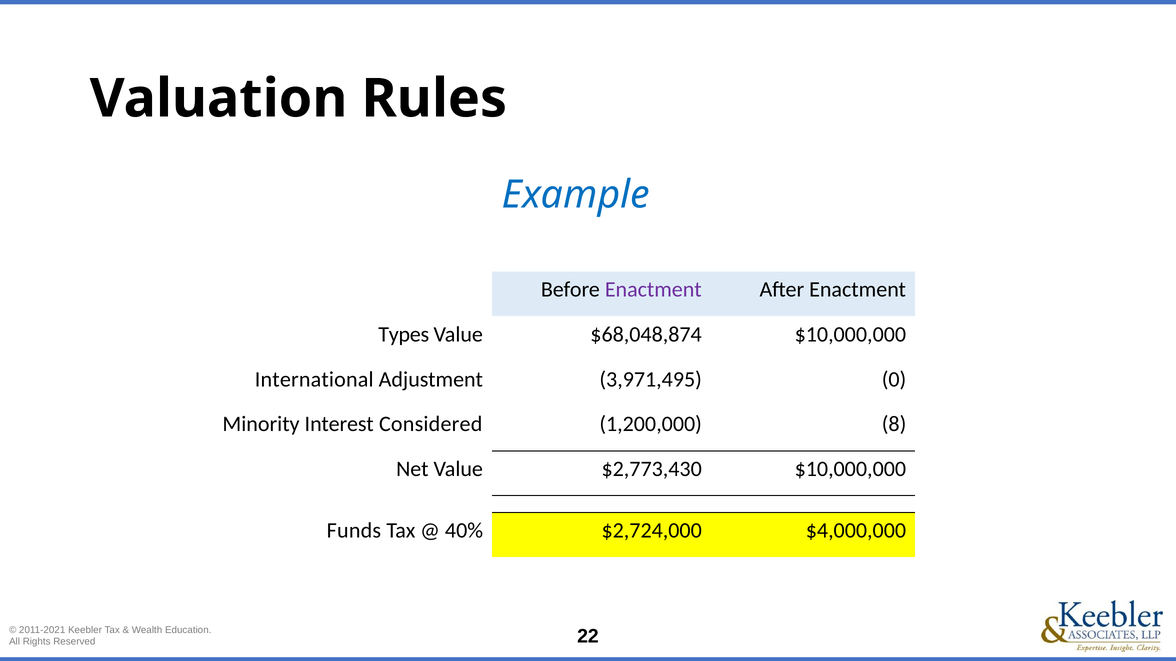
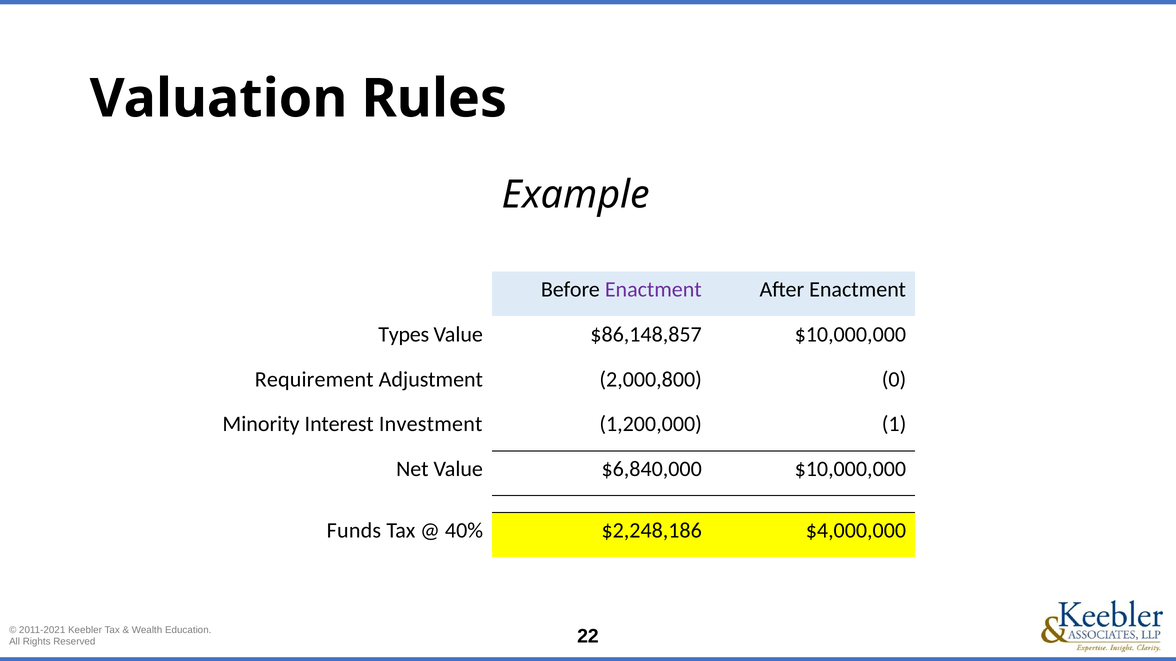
Example colour: blue -> black
$68,048,874: $68,048,874 -> $86,148,857
International: International -> Requirement
3,971,495: 3,971,495 -> 2,000,800
Considered: Considered -> Investment
8: 8 -> 1
$2,773,430: $2,773,430 -> $6,840,000
$2,724,000: $2,724,000 -> $2,248,186
